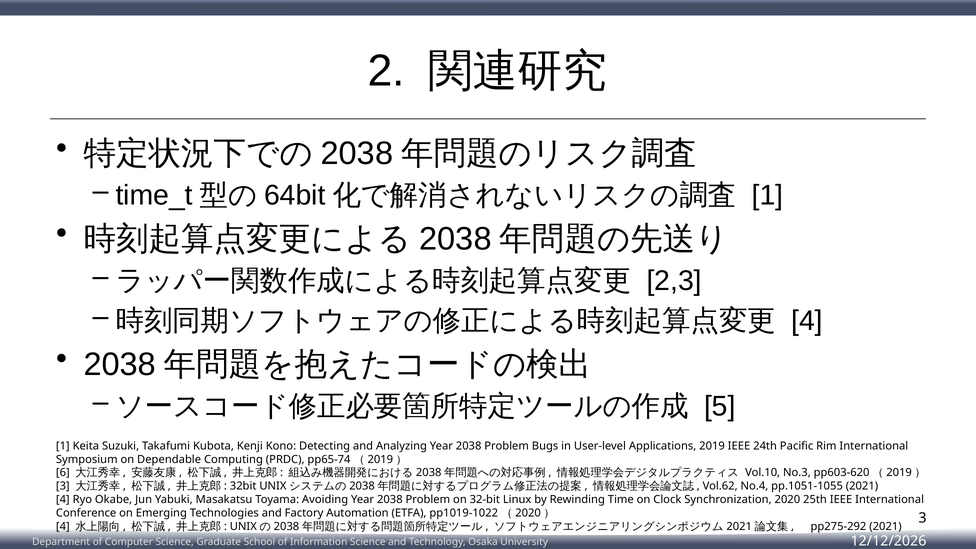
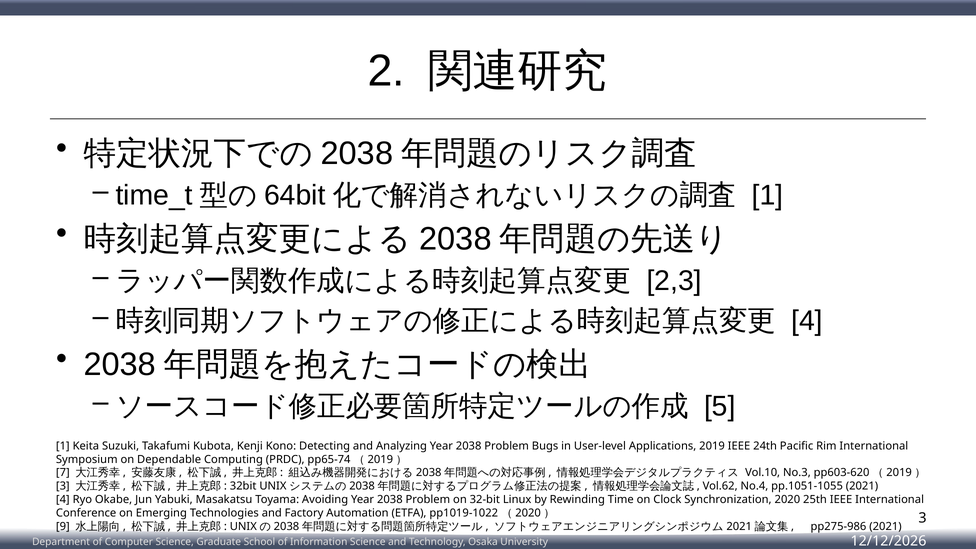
6: 6 -> 7
4 at (63, 526): 4 -> 9
pp275-292: pp275-292 -> pp275-986
